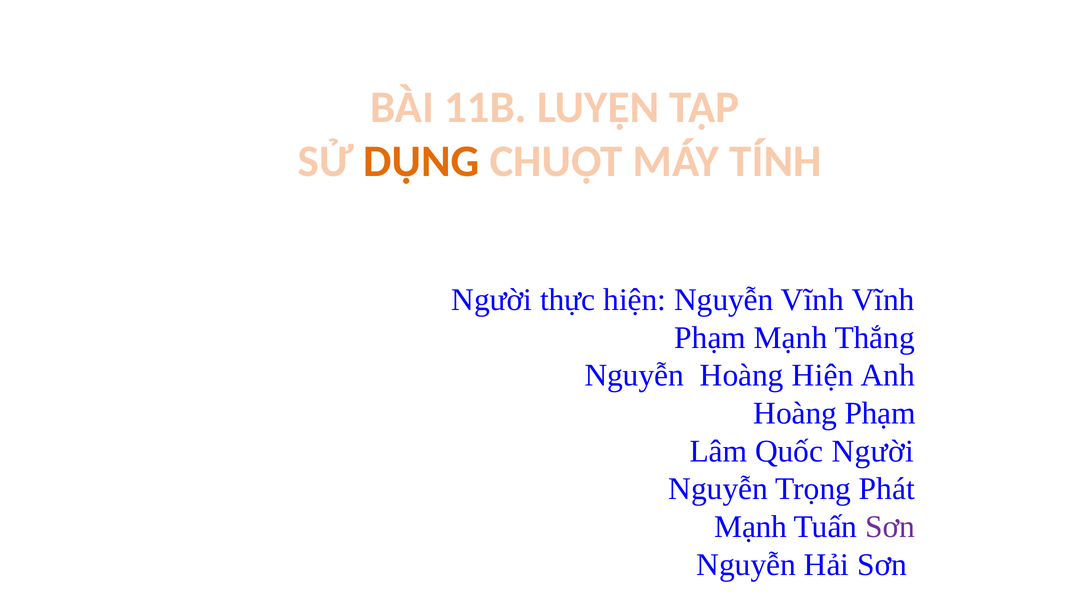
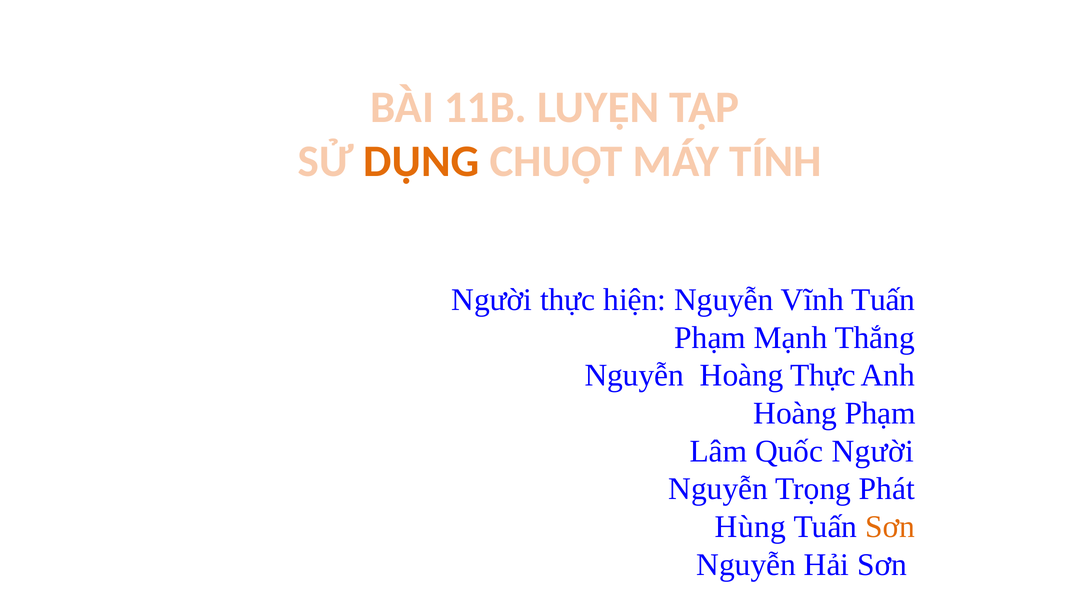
Vĩnh Vĩnh: Vĩnh -> Tuấn
Hoàng Hiện: Hiện -> Thực
Mạnh at (751, 527): Mạnh -> Hùng
Sơn at (890, 527) colour: purple -> orange
